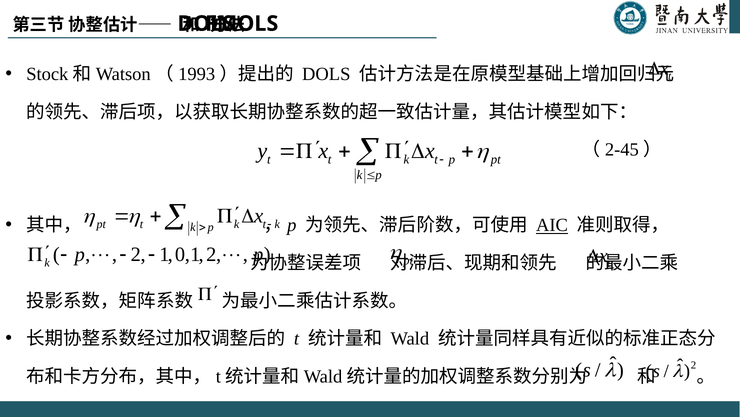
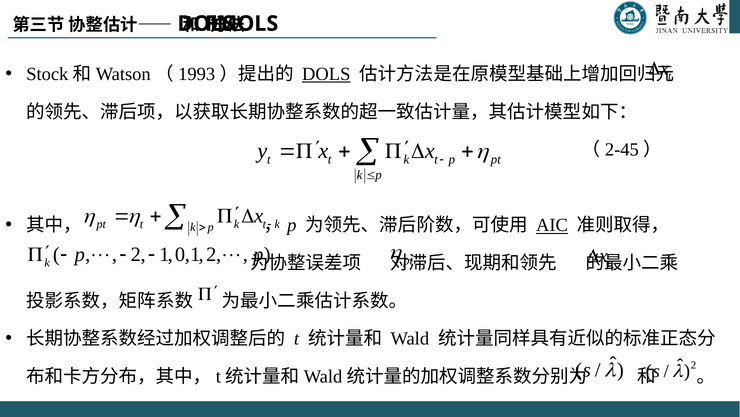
DOLS at (326, 74) underline: none -> present
